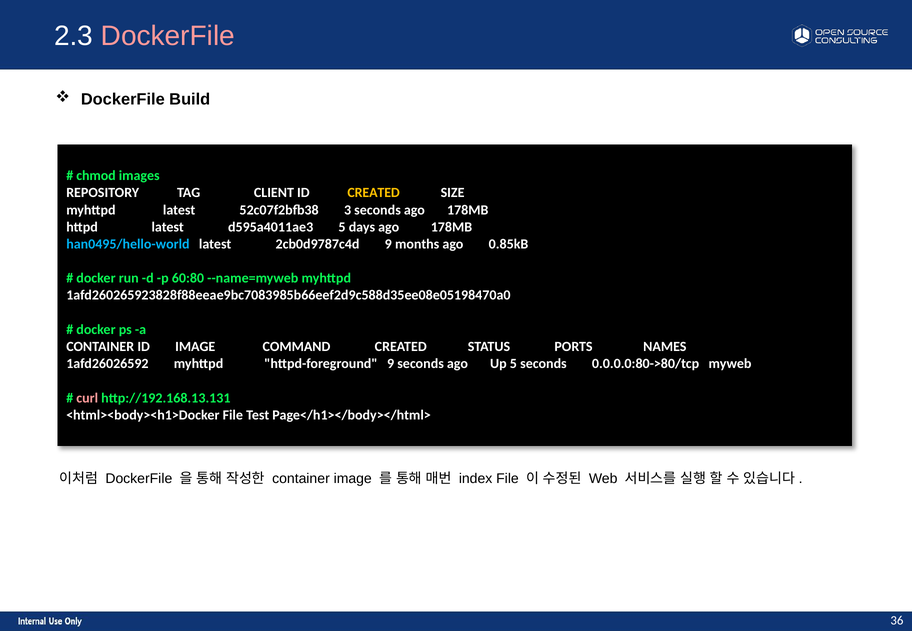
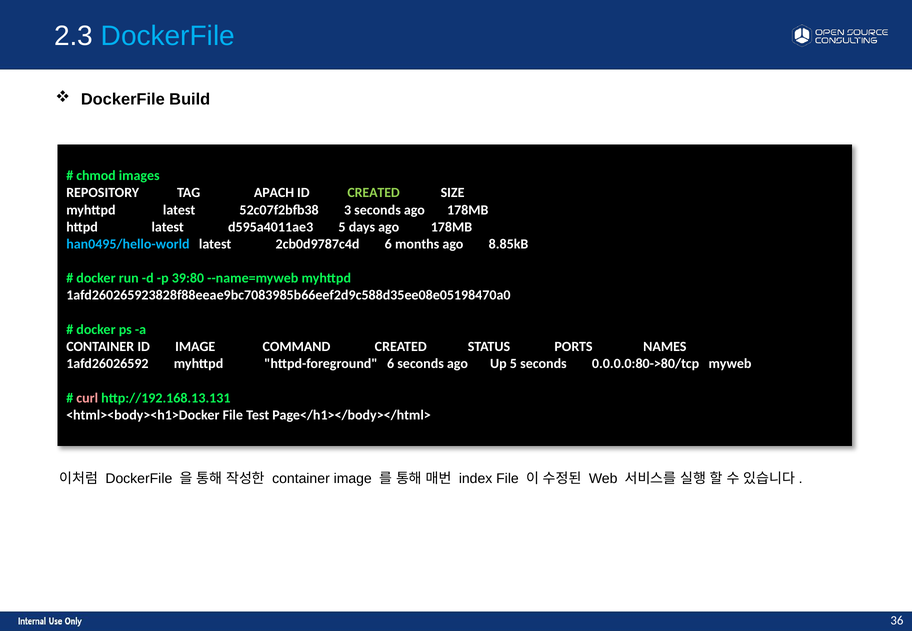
DockerFile at (168, 36) colour: pink -> light blue
CLIENT: CLIENT -> APACH
CREATED at (374, 193) colour: yellow -> light green
2cb0d9787c4d 9: 9 -> 6
0.85kB: 0.85kB -> 8.85kB
60:80: 60:80 -> 39:80
httpd-foreground 9: 9 -> 6
